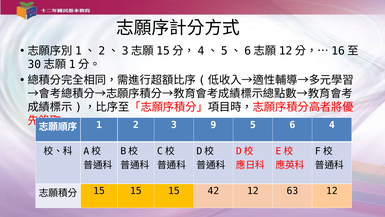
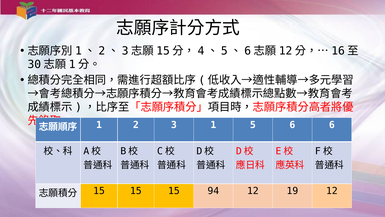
3 9: 9 -> 1
6 4: 4 -> 6
42: 42 -> 94
63: 63 -> 19
